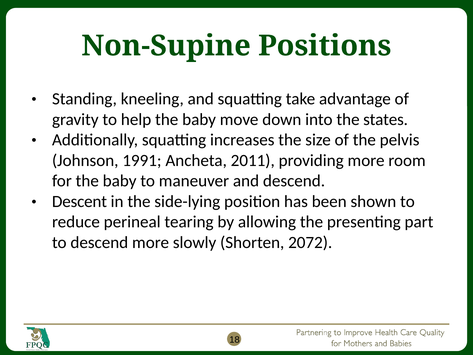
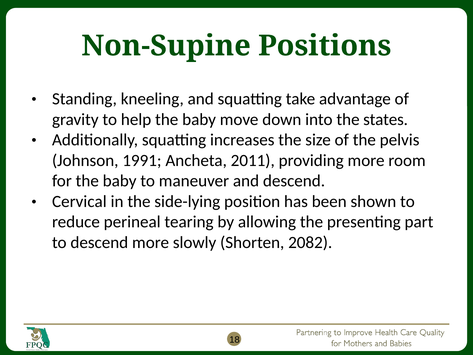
Descent: Descent -> Cervical
2072: 2072 -> 2082
